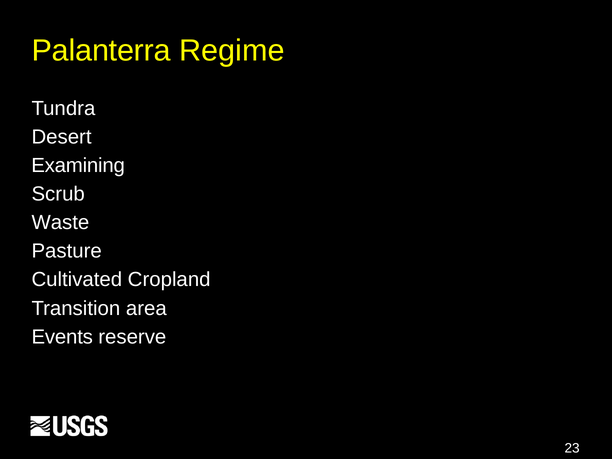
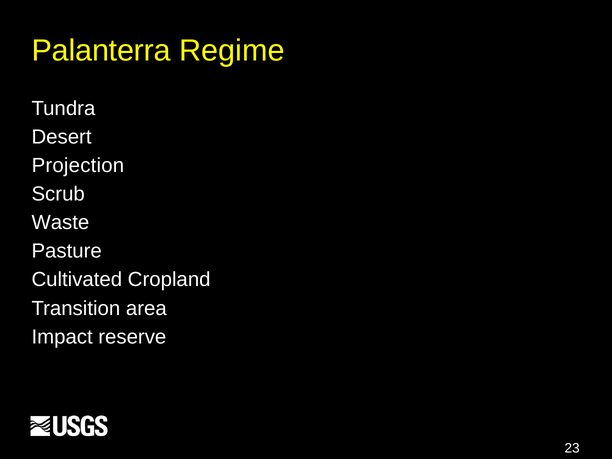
Examining: Examining -> Projection
Events: Events -> Impact
